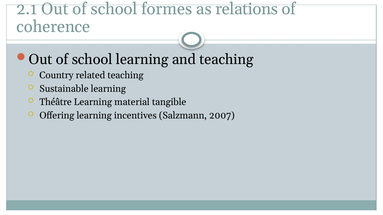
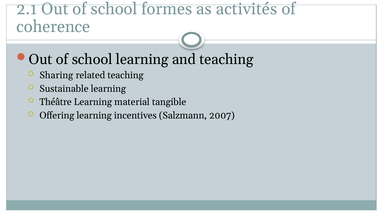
relations: relations -> activités
Country: Country -> Sharing
